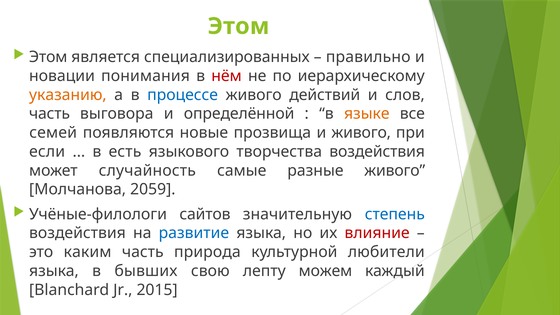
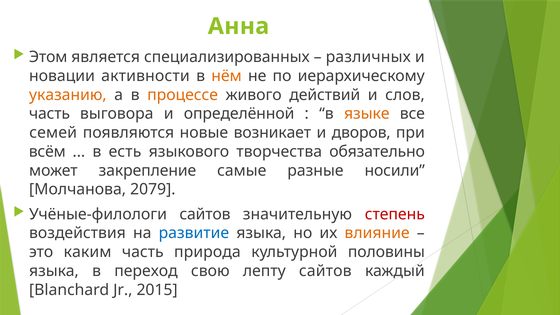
Этом at (238, 26): Этом -> Анна
правильно: правильно -> различных
понимания: понимания -> активности
нём colour: red -> orange
процессе colour: blue -> orange
прозвища: прозвища -> возникает
и живого: живого -> дворов
если: если -> всём
творчества воздействия: воздействия -> обязательно
случайность: случайность -> закрепление
разные живого: живого -> носили
2059: 2059 -> 2079
степень colour: blue -> red
влияние colour: red -> orange
любители: любители -> половины
бывших: бывших -> переход
лепту можем: можем -> сайтов
